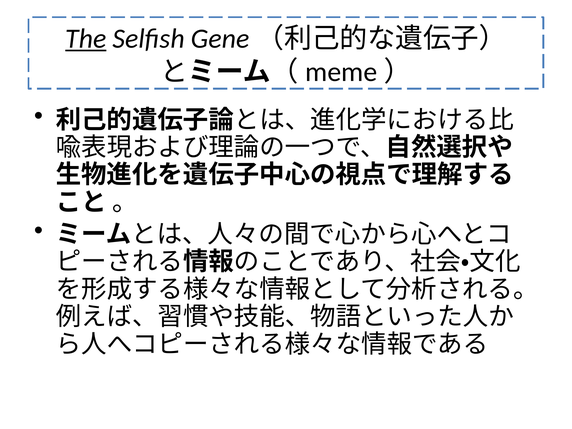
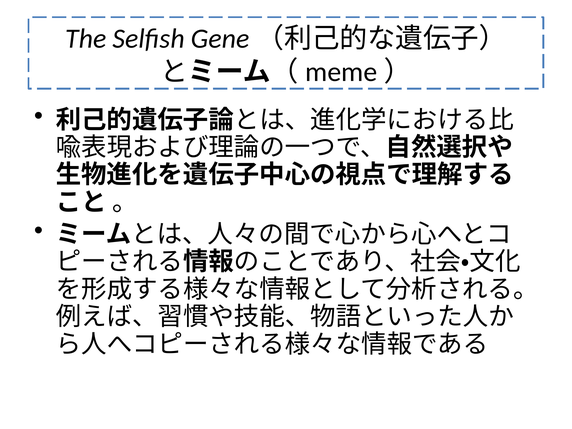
The underline: present -> none
